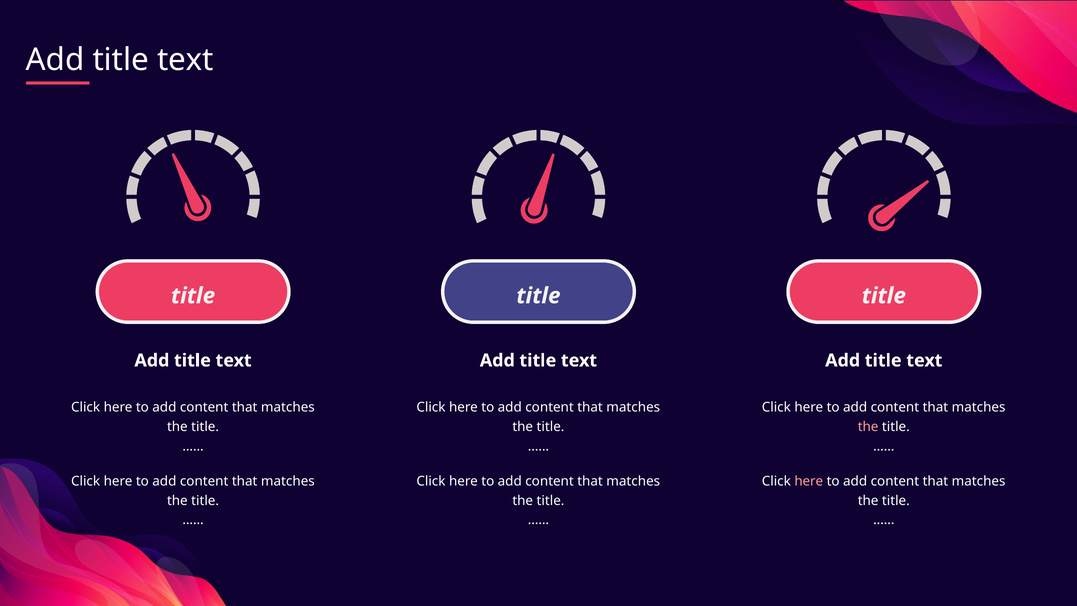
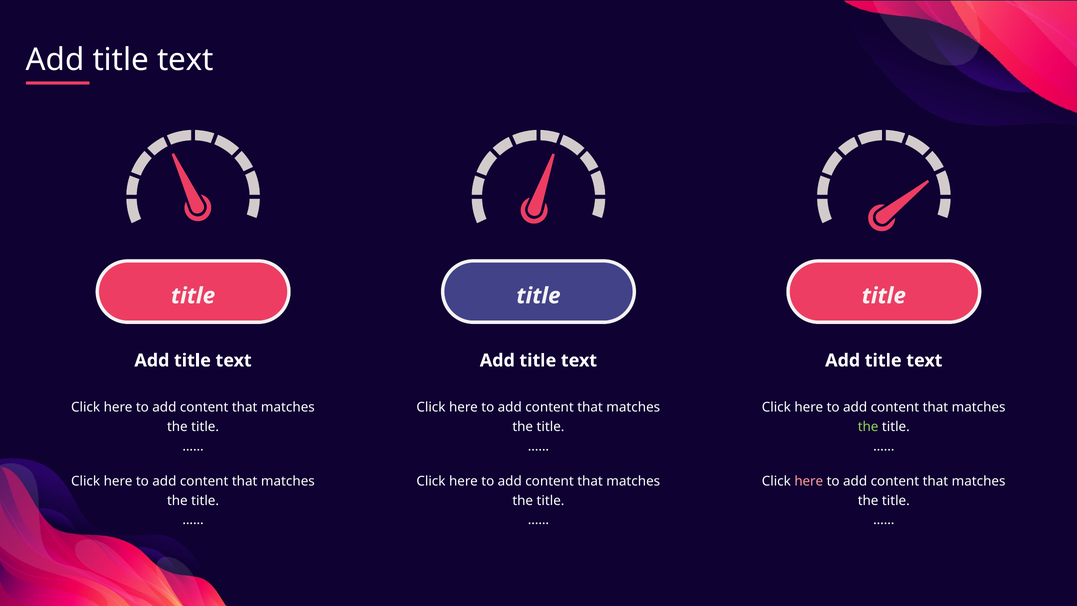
the at (868, 427) colour: pink -> light green
